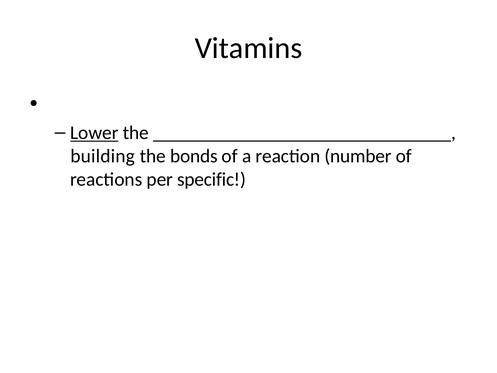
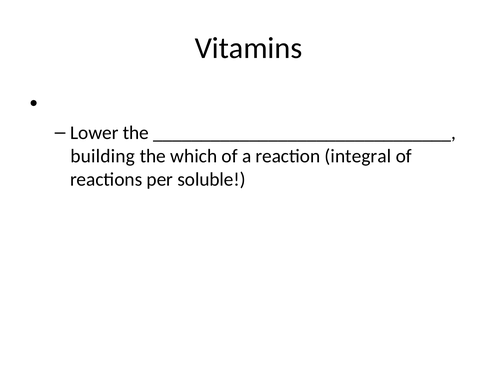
Lower underline: present -> none
bonds: bonds -> which
number: number -> integral
specific: specific -> soluble
